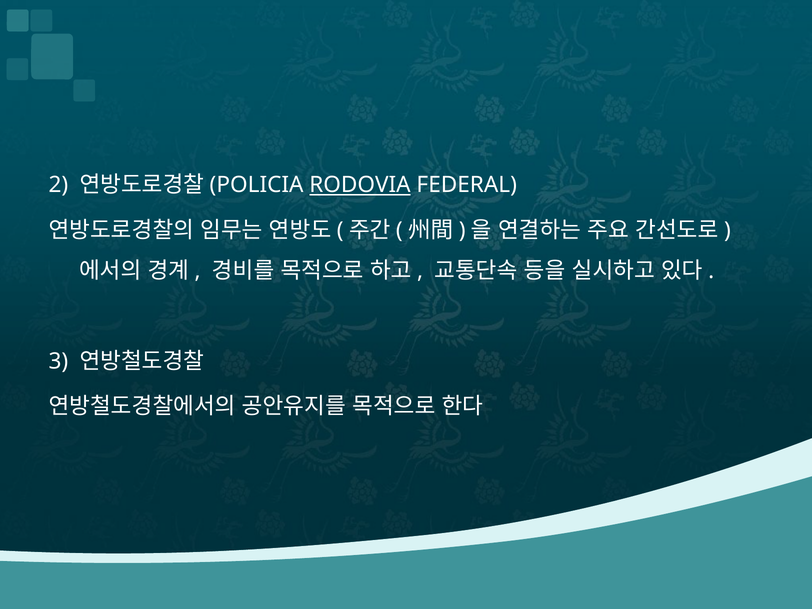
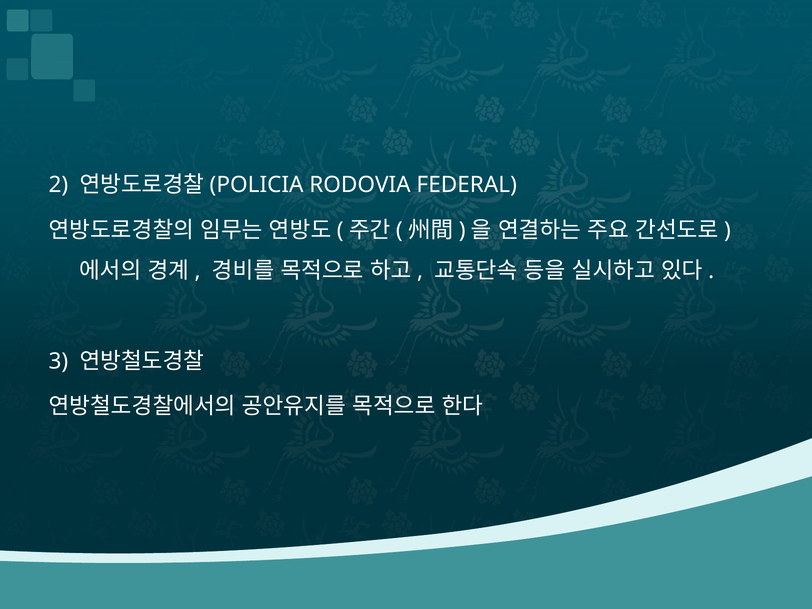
RODOVIA underline: present -> none
